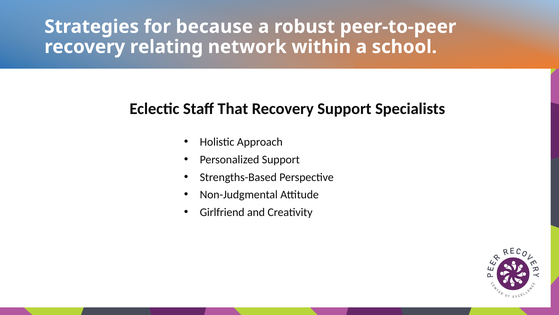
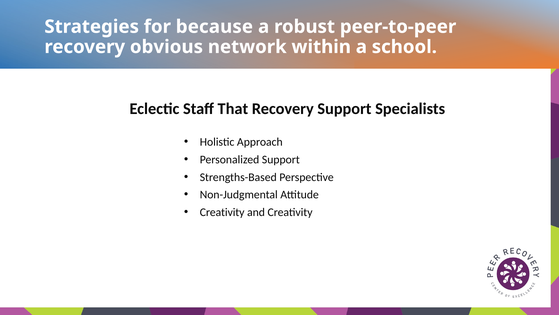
relating: relating -> obvious
Girlfriend at (222, 212): Girlfriend -> Creativity
